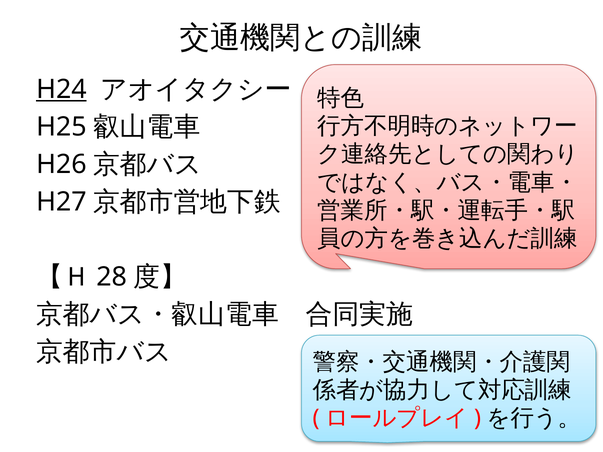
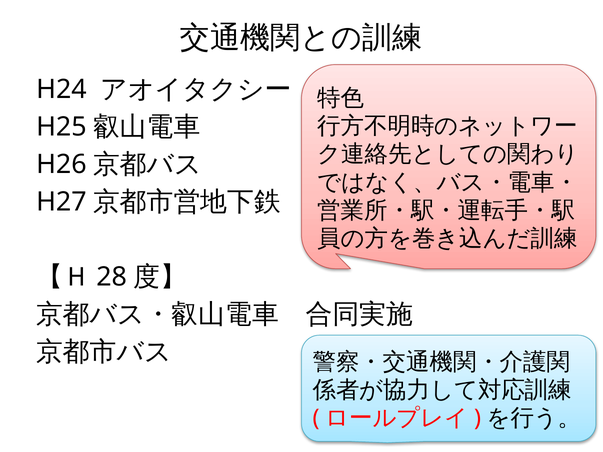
H24 underline: present -> none
